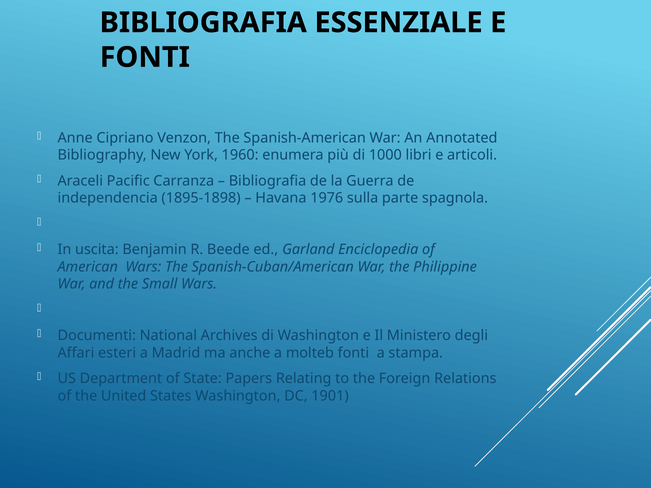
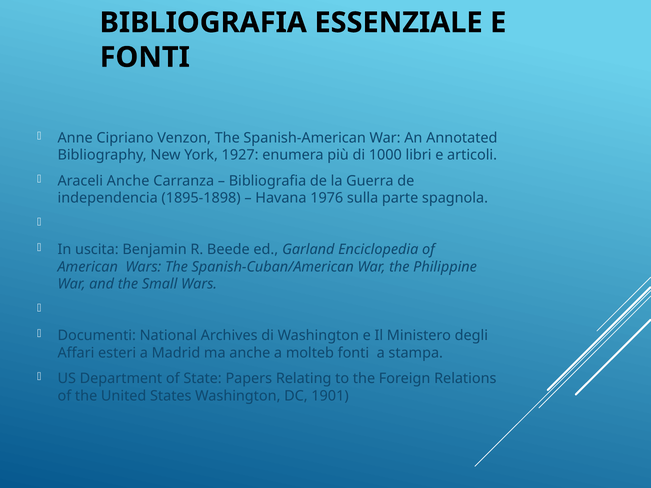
1960: 1960 -> 1927
Araceli Pacific: Pacific -> Anche
